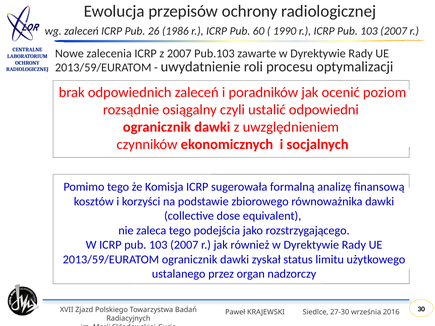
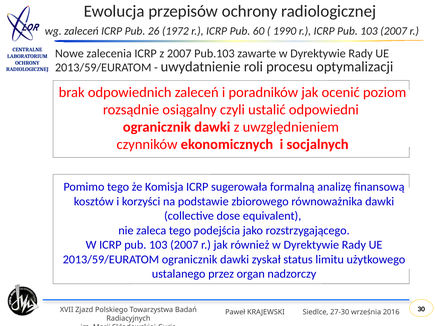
1986: 1986 -> 1972
